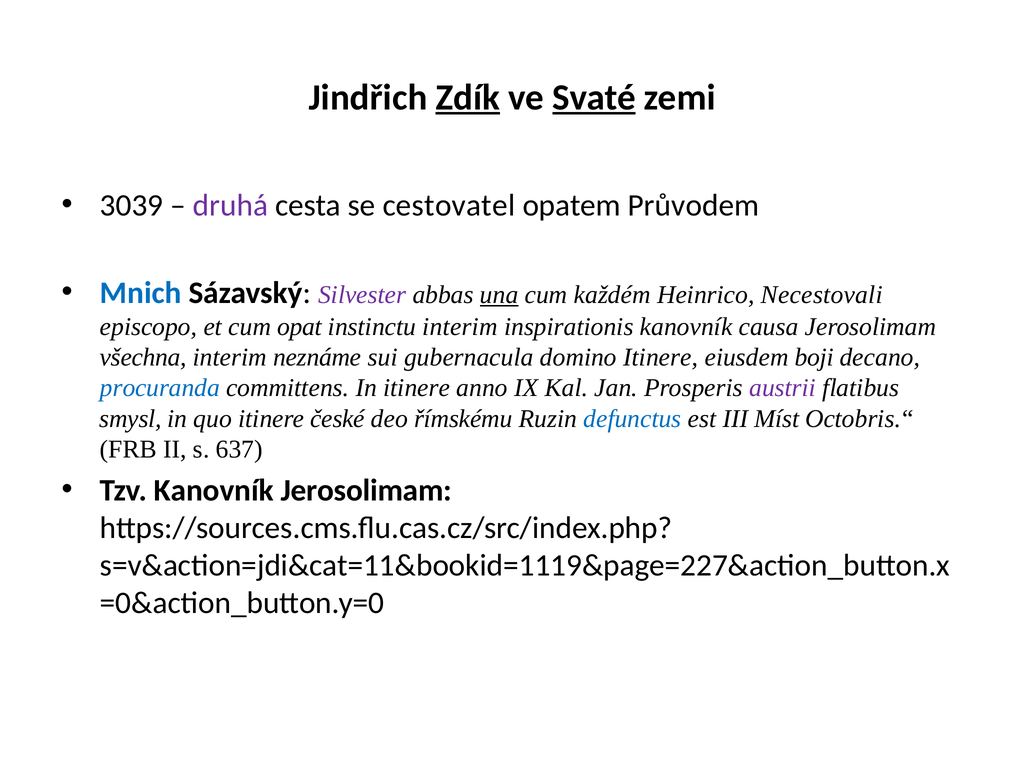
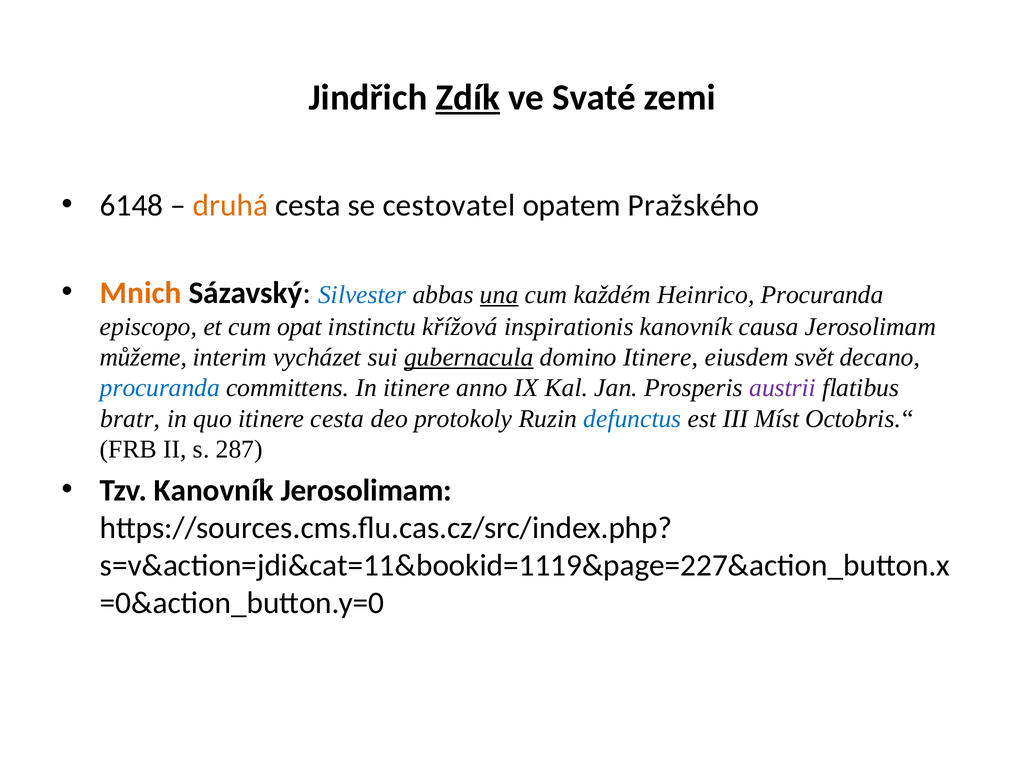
Svaté underline: present -> none
3039: 3039 -> 6148
druhá colour: purple -> orange
Průvodem: Průvodem -> Pražského
Mnich colour: blue -> orange
Silvester colour: purple -> blue
Heinrico Necestovali: Necestovali -> Procuranda
instinctu interim: interim -> křížová
všechna: všechna -> můžeme
neznáme: neznáme -> vycházet
gubernacula underline: none -> present
boji: boji -> svět
smysl: smysl -> bratr
itinere české: české -> cesta
římskému: římskému -> protokoly
637: 637 -> 287
